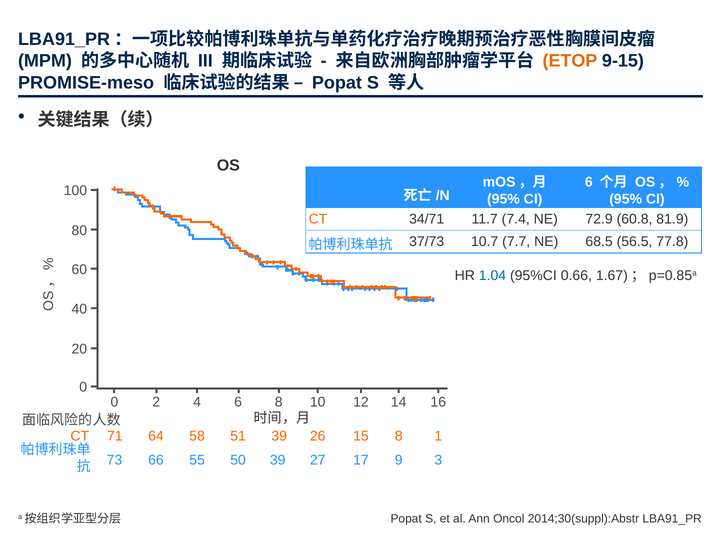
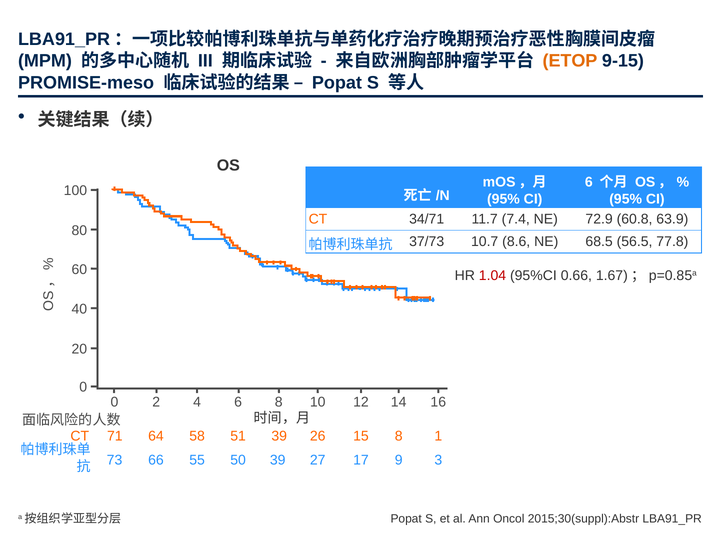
81.9: 81.9 -> 63.9
7.7: 7.7 -> 8.6
1.04 colour: blue -> red
2014;30(suppl):Abstr: 2014;30(suppl):Abstr -> 2015;30(suppl):Abstr
